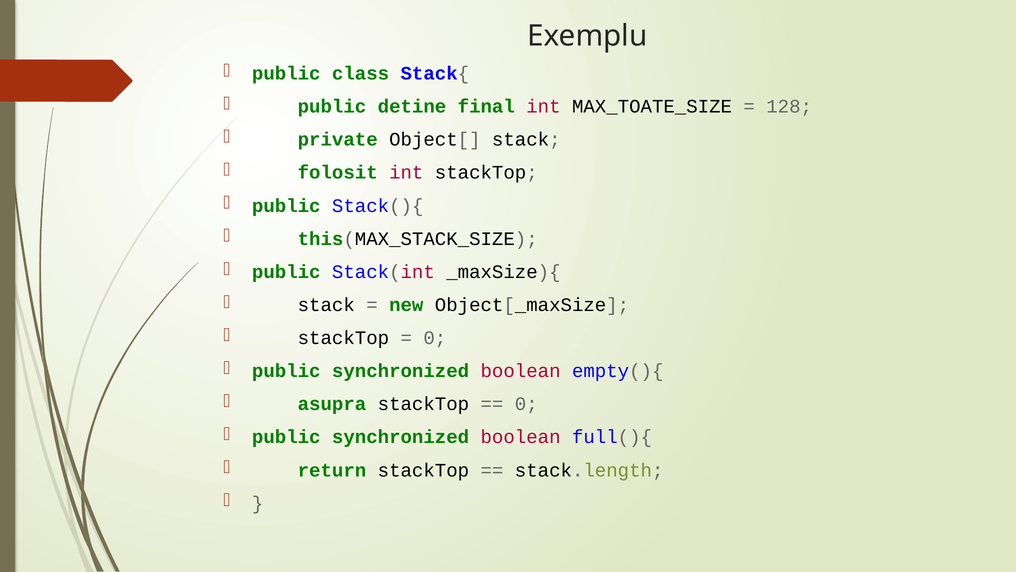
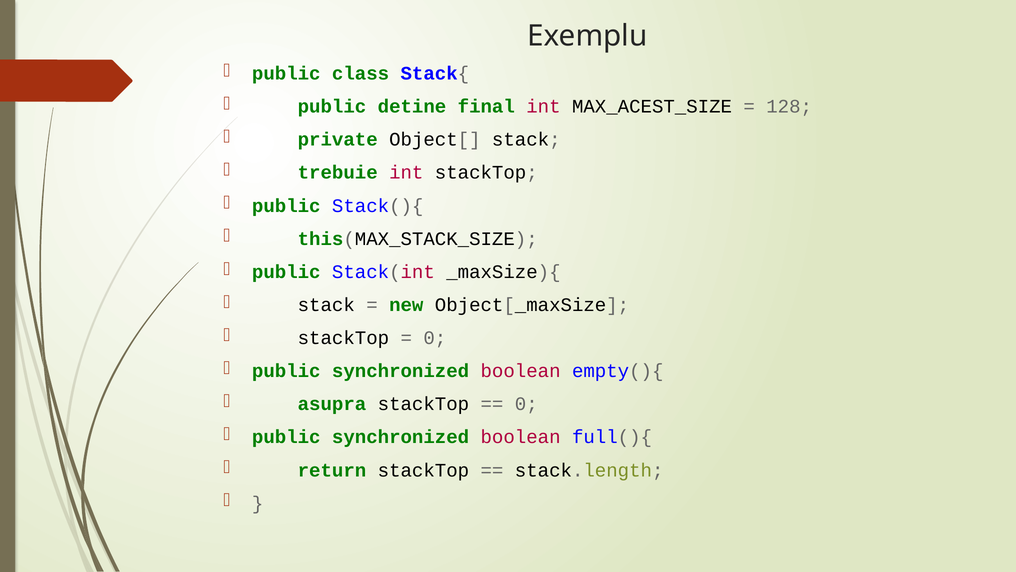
MAX_TOATE_SIZE: MAX_TOATE_SIZE -> MAX_ACEST_SIZE
folosit: folosit -> trebuie
